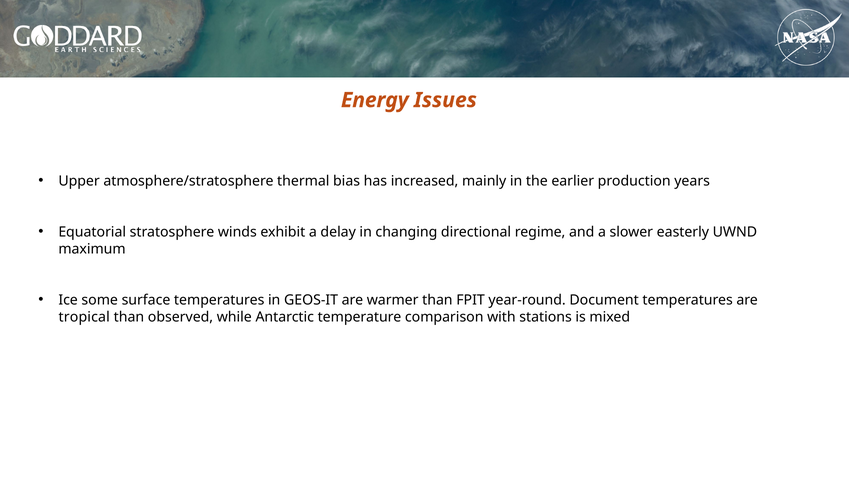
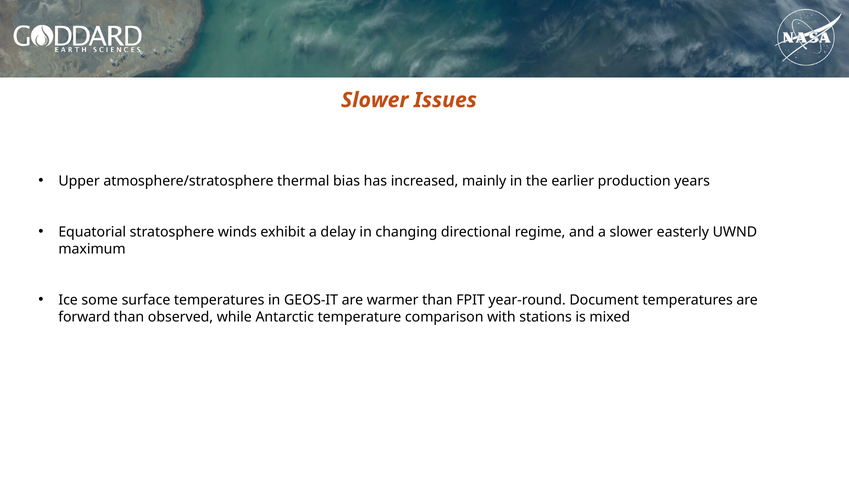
Energy at (375, 100): Energy -> Slower
tropical: tropical -> forward
